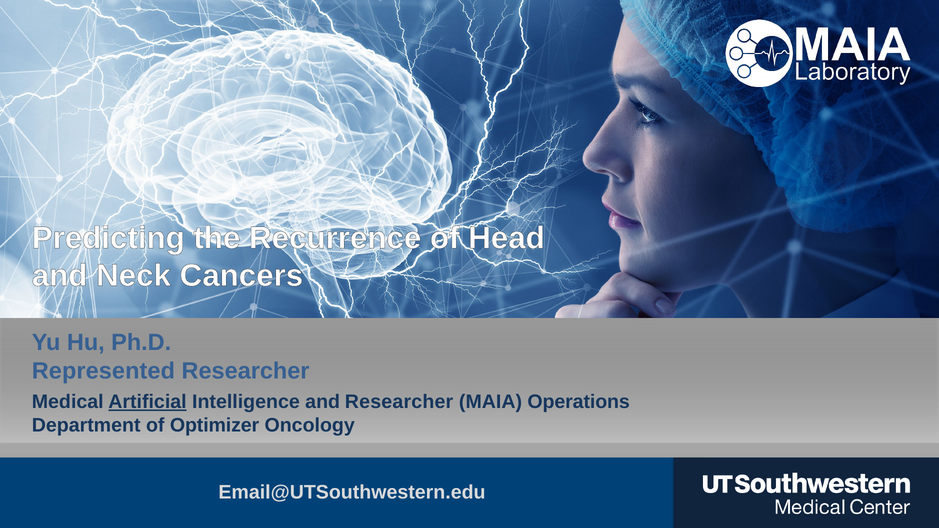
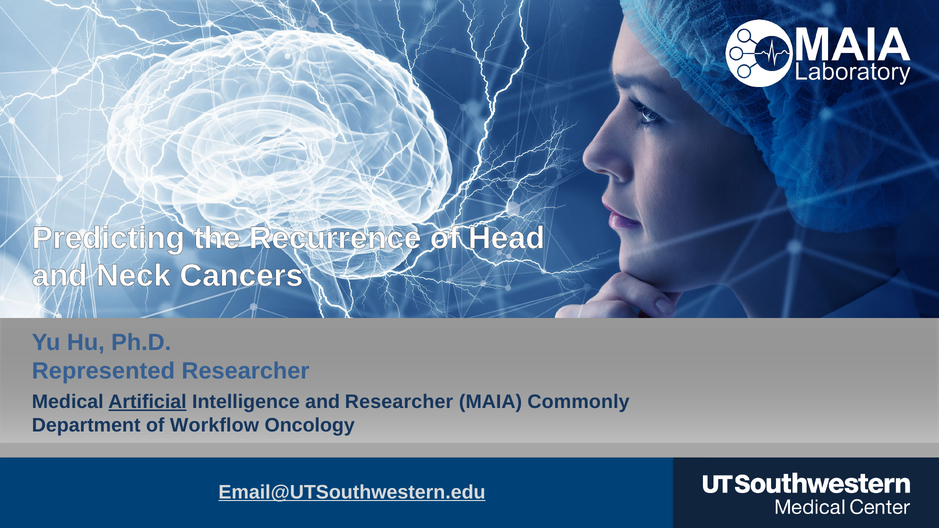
Operations: Operations -> Commonly
Optimizer: Optimizer -> Workflow
Email@UTSouthwestern.edu underline: none -> present
